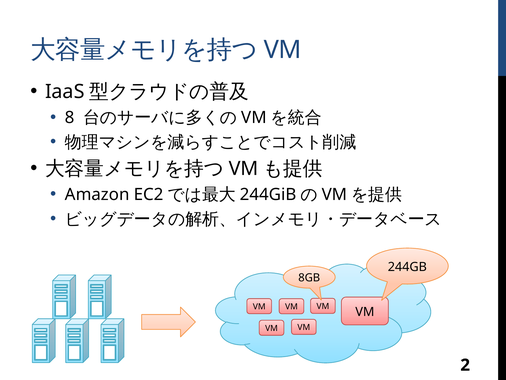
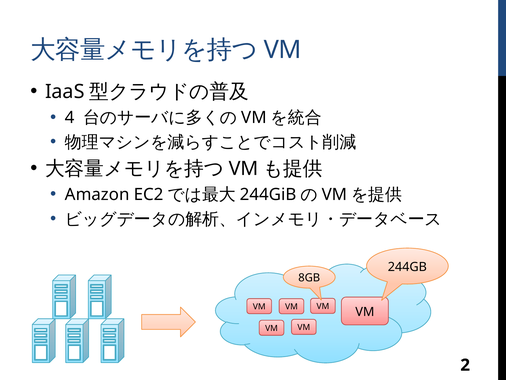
8: 8 -> 4
